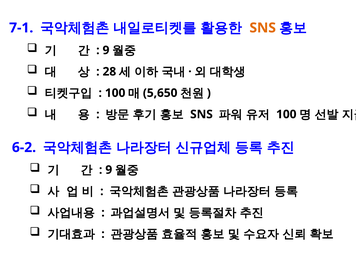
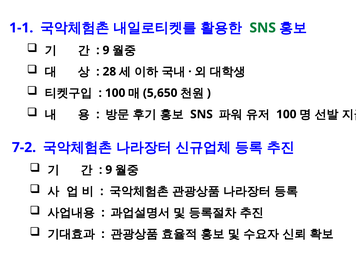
7-1: 7-1 -> 1-1
SNS at (263, 28) colour: orange -> green
6-2: 6-2 -> 7-2
